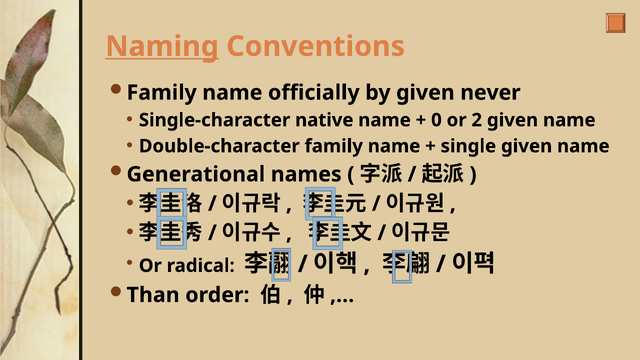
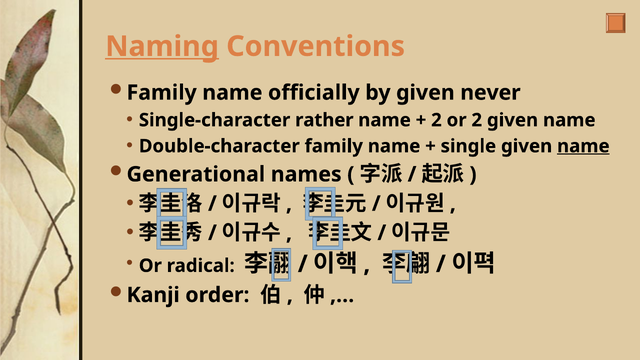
native: native -> rather
0 at (436, 120): 0 -> 2
name at (583, 146) underline: none -> present
Than: Than -> Kanji
